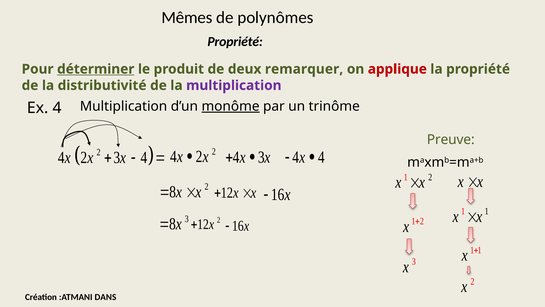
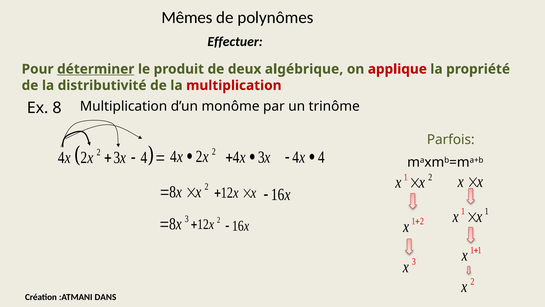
Propriété at (235, 42): Propriété -> Effectuer
remarquer: remarquer -> algébrique
multiplication at (234, 85) colour: purple -> red
Ex 4: 4 -> 8
monôme underline: present -> none
Preuve: Preuve -> Parfois
